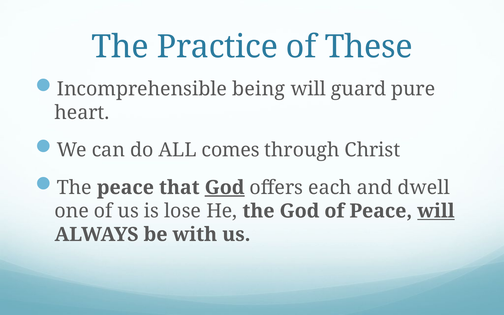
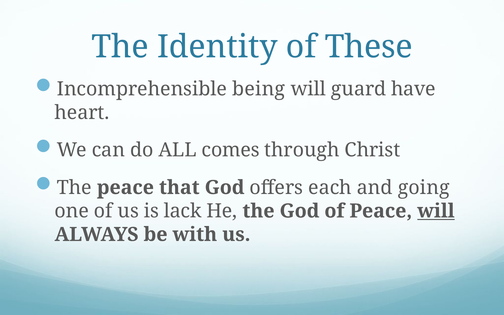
Practice: Practice -> Identity
pure: pure -> have
God at (225, 188) underline: present -> none
dwell: dwell -> going
lose: lose -> lack
